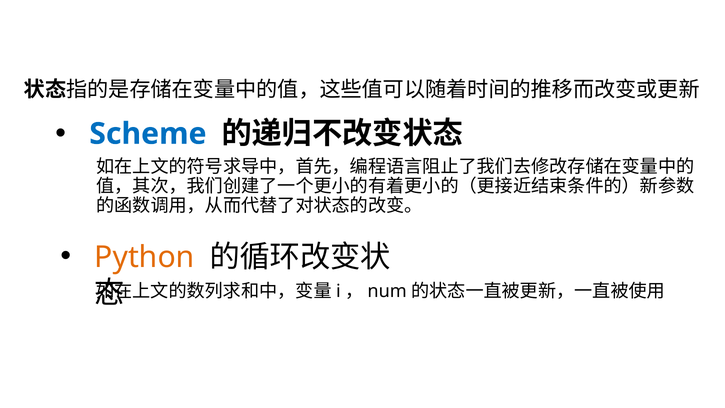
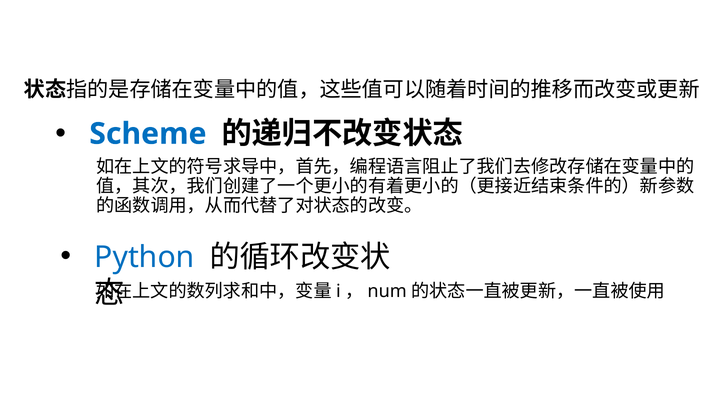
Python colour: orange -> blue
